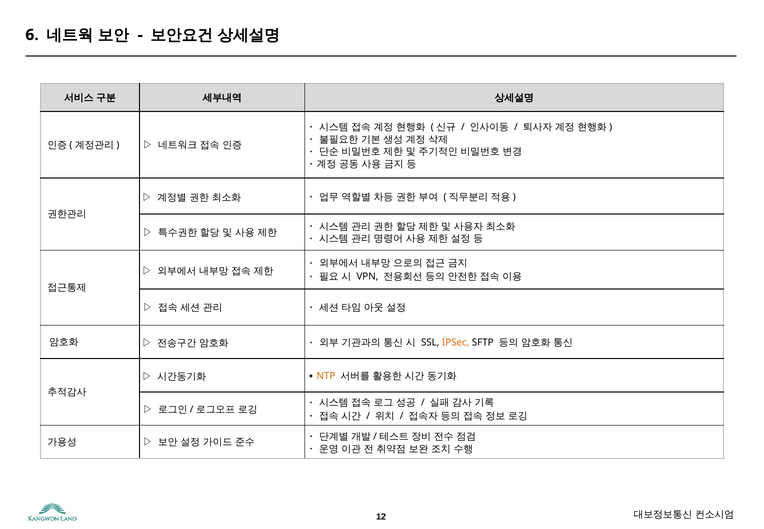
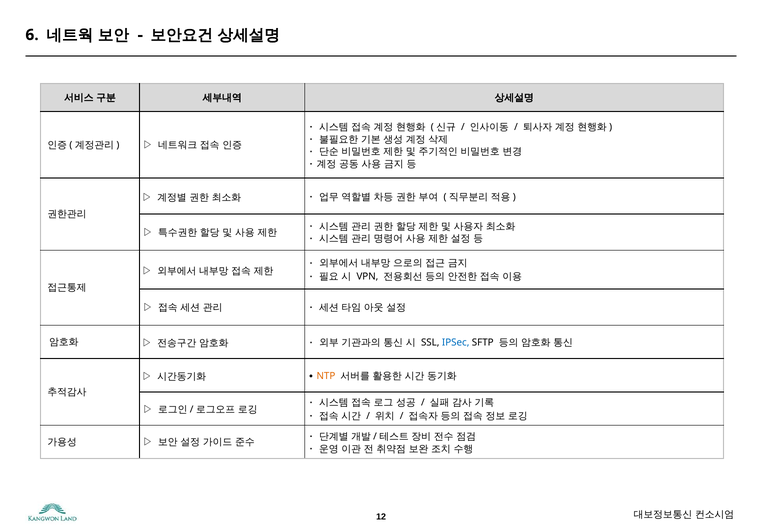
IPSec colour: orange -> blue
